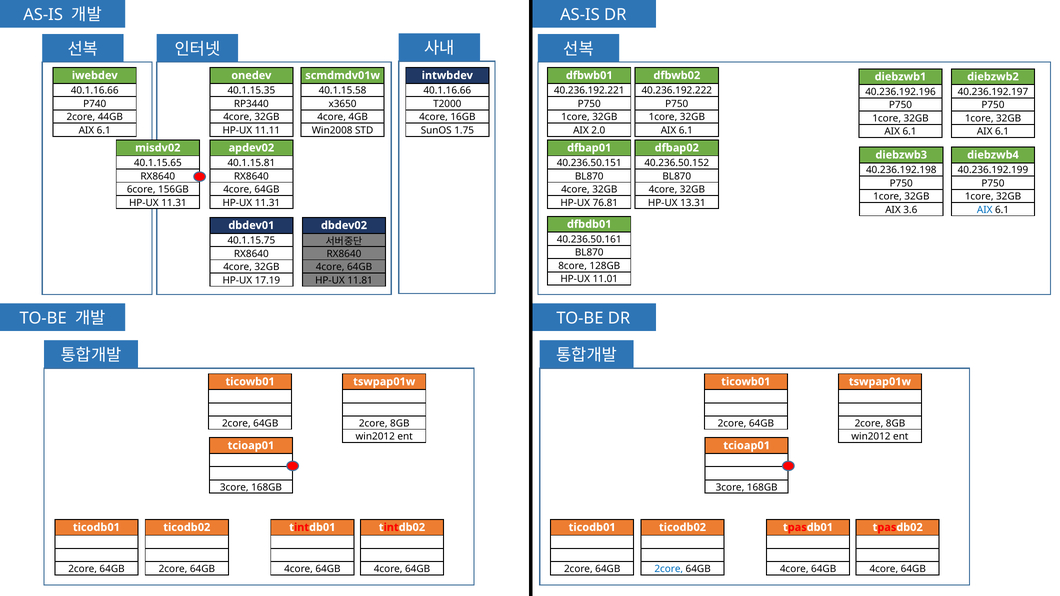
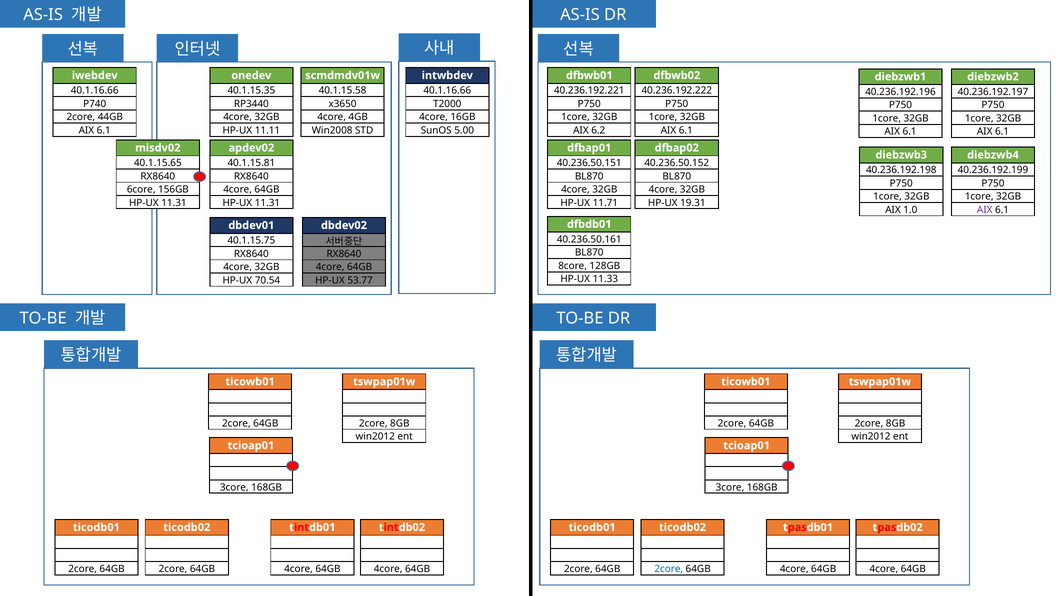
1.75: 1.75 -> 5.00
2.0: 2.0 -> 6.2
76.81: 76.81 -> 11.71
13.31: 13.31 -> 19.31
3.6: 3.6 -> 1.0
AIX at (985, 210) colour: blue -> purple
11.01: 11.01 -> 11.33
17.19: 17.19 -> 70.54
11.81: 11.81 -> 53.77
